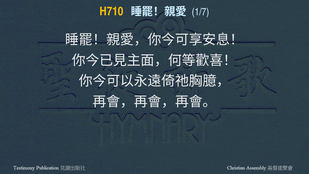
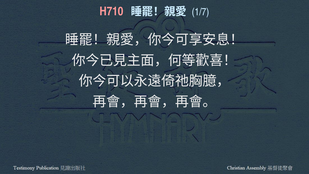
H710 colour: yellow -> pink
